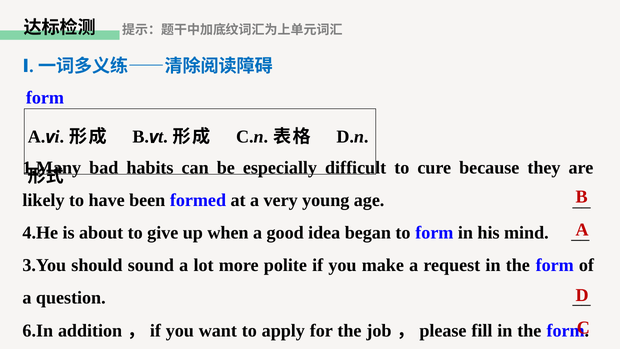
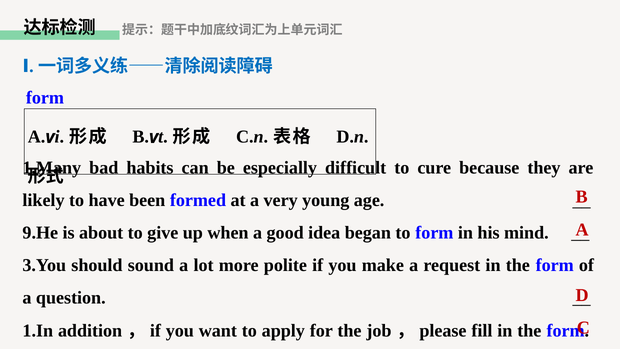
4.He: 4.He -> 9.He
6.In: 6.In -> 1.In
